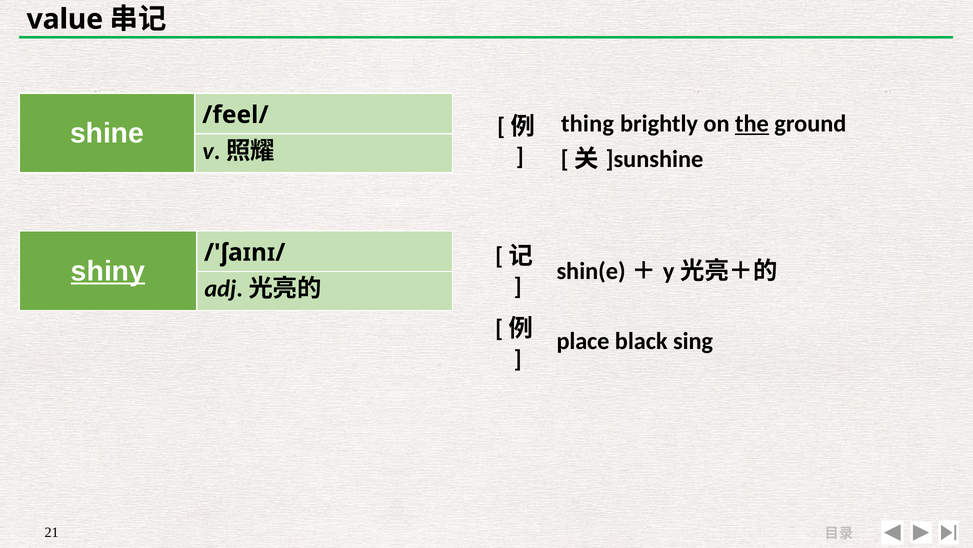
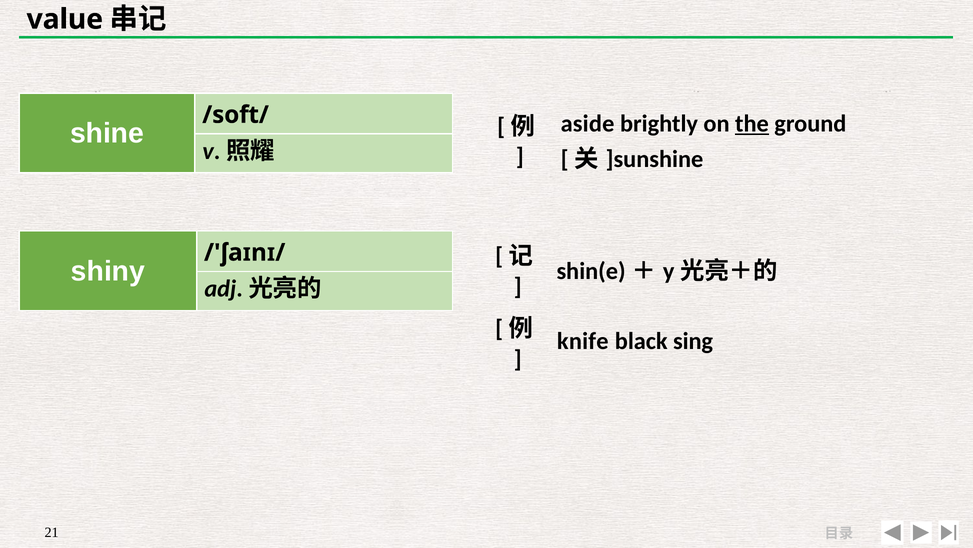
thing: thing -> aside
/feel/: /feel/ -> /soft/
shiny underline: present -> none
place: place -> knife
